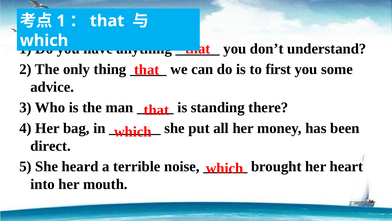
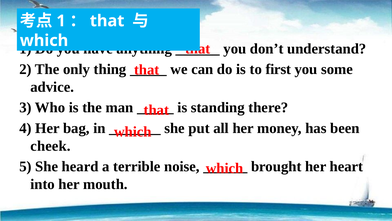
direct: direct -> cheek
